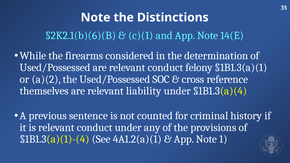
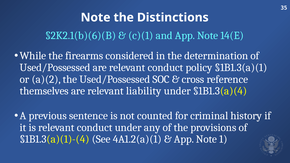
felony: felony -> policy
